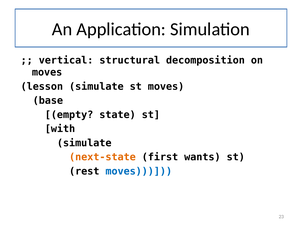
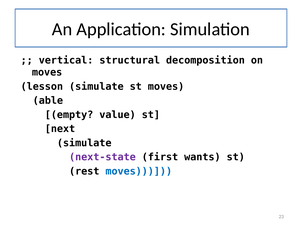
base: base -> able
state: state -> value
with: with -> next
next-state colour: orange -> purple
